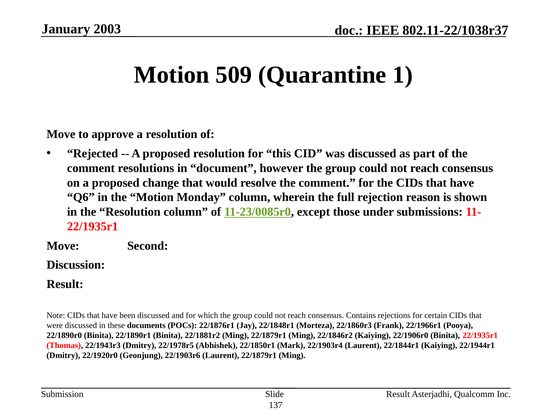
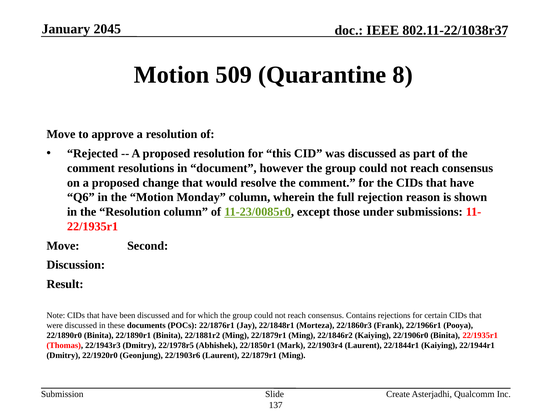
2003: 2003 -> 2045
1: 1 -> 8
Result at (398, 393): Result -> Create
